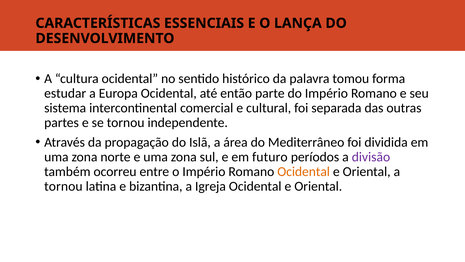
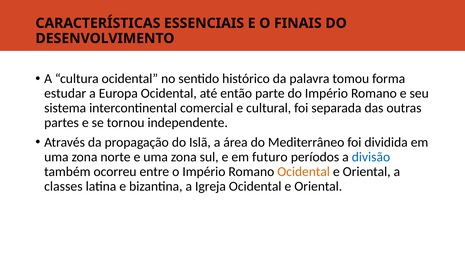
LANÇA: LANÇA -> FINAIS
divisão colour: purple -> blue
tornou at (63, 186): tornou -> classes
